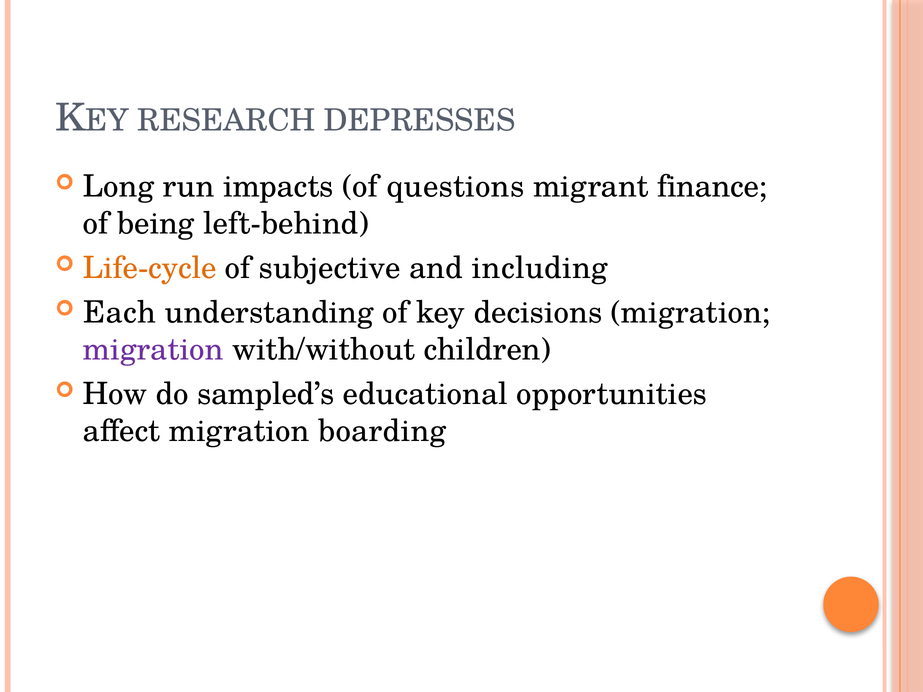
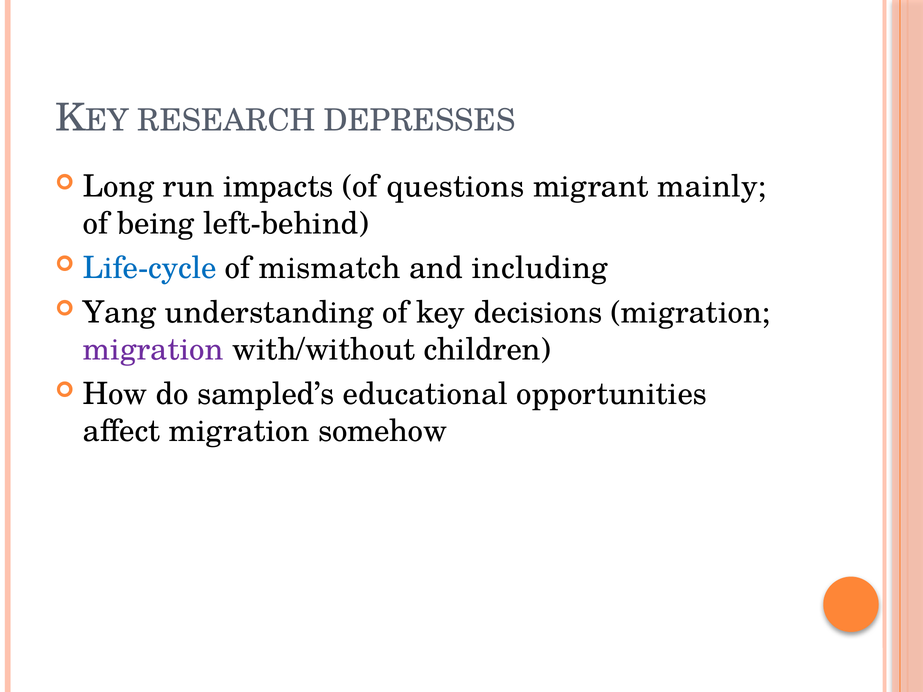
finance: finance -> mainly
Life-cycle colour: orange -> blue
subjective: subjective -> mismatch
Each: Each -> Yang
boarding: boarding -> somehow
